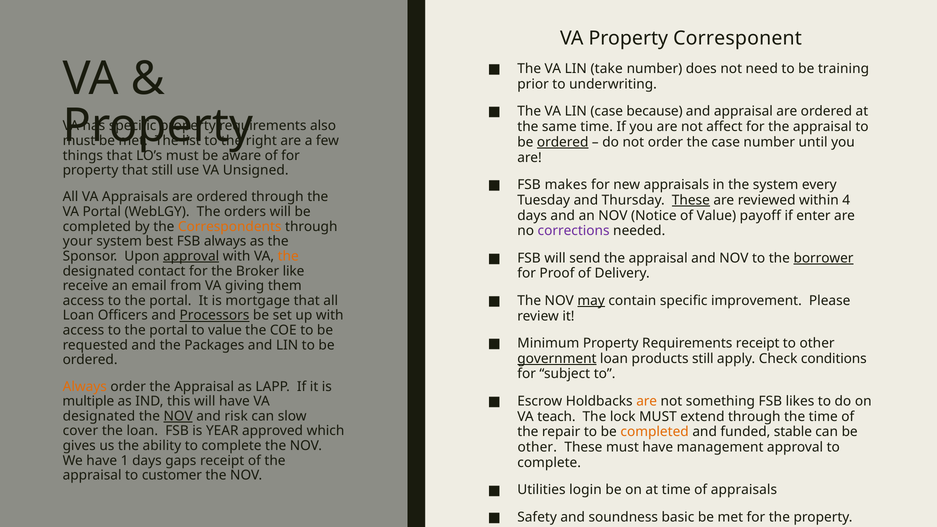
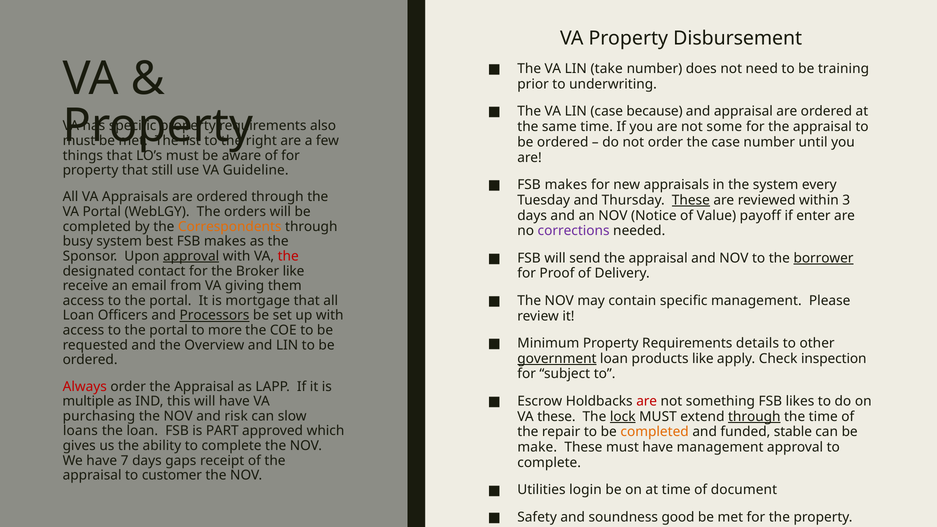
Corresponent: Corresponent -> Disbursement
affect: affect -> some
ordered at (563, 142) underline: present -> none
Unsigned: Unsigned -> Guideline
4: 4 -> 3
your: your -> busy
always at (225, 241): always -> makes
the at (288, 256) colour: orange -> red
may underline: present -> none
specific improvement: improvement -> management
to value: value -> more
Requirements receipt: receipt -> details
Packages: Packages -> Overview
products still: still -> like
conditions: conditions -> inspection
Always at (85, 387) colour: orange -> red
are at (647, 401) colour: orange -> red
designated at (99, 416): designated -> purchasing
NOV at (178, 416) underline: present -> none
VA teach: teach -> these
lock underline: none -> present
through at (754, 417) underline: none -> present
cover: cover -> loans
YEAR: YEAR -> PART
other at (537, 447): other -> make
1: 1 -> 7
of appraisals: appraisals -> document
basic: basic -> good
